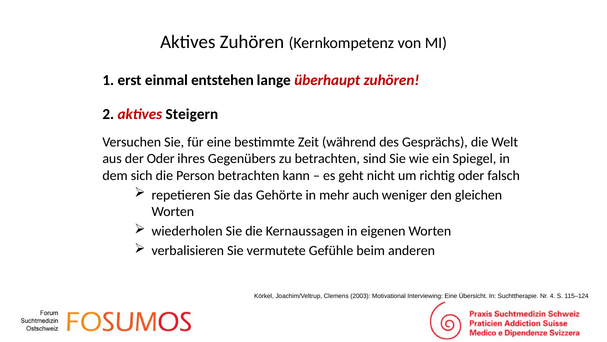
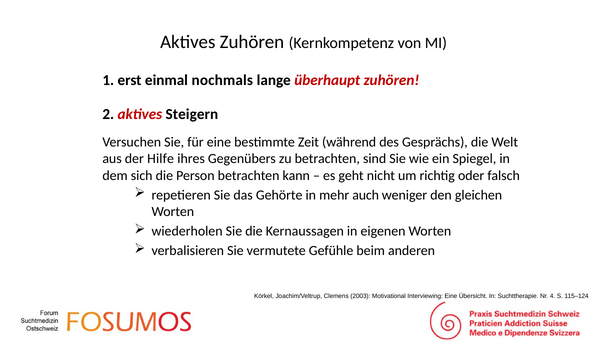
entstehen: entstehen -> nochmals
der Oder: Oder -> Hilfe
